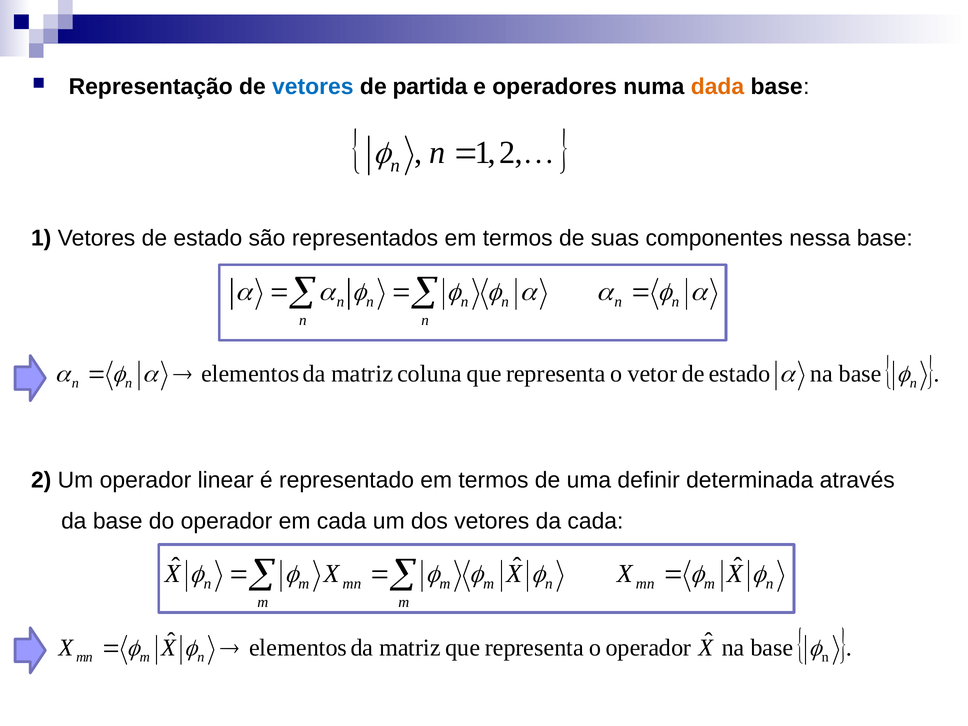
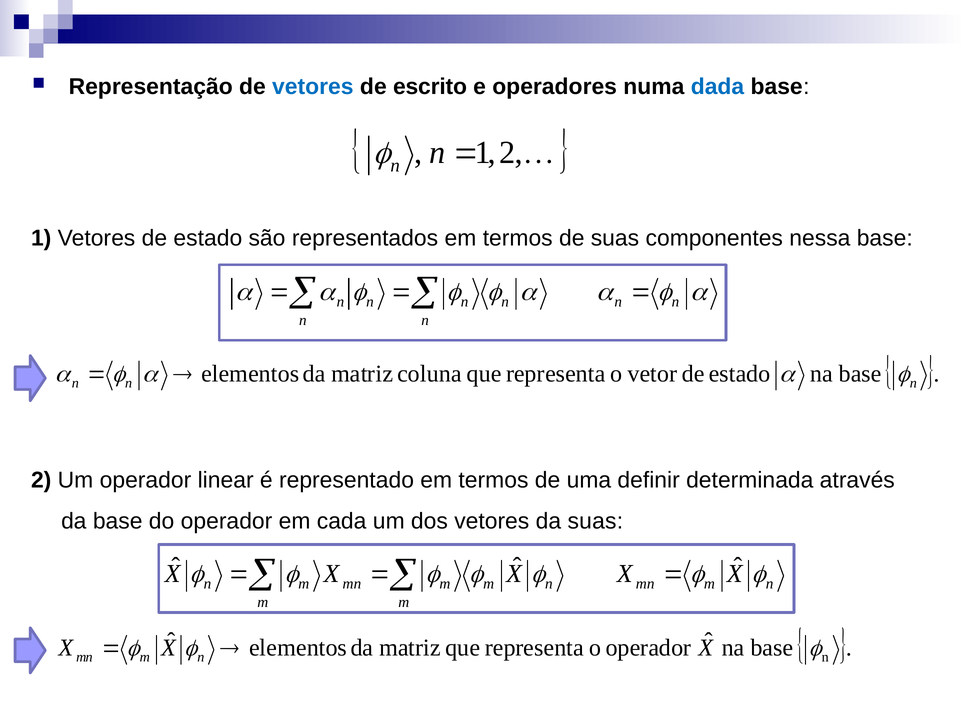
partida: partida -> escrito
dada colour: orange -> blue
da cada: cada -> suas
